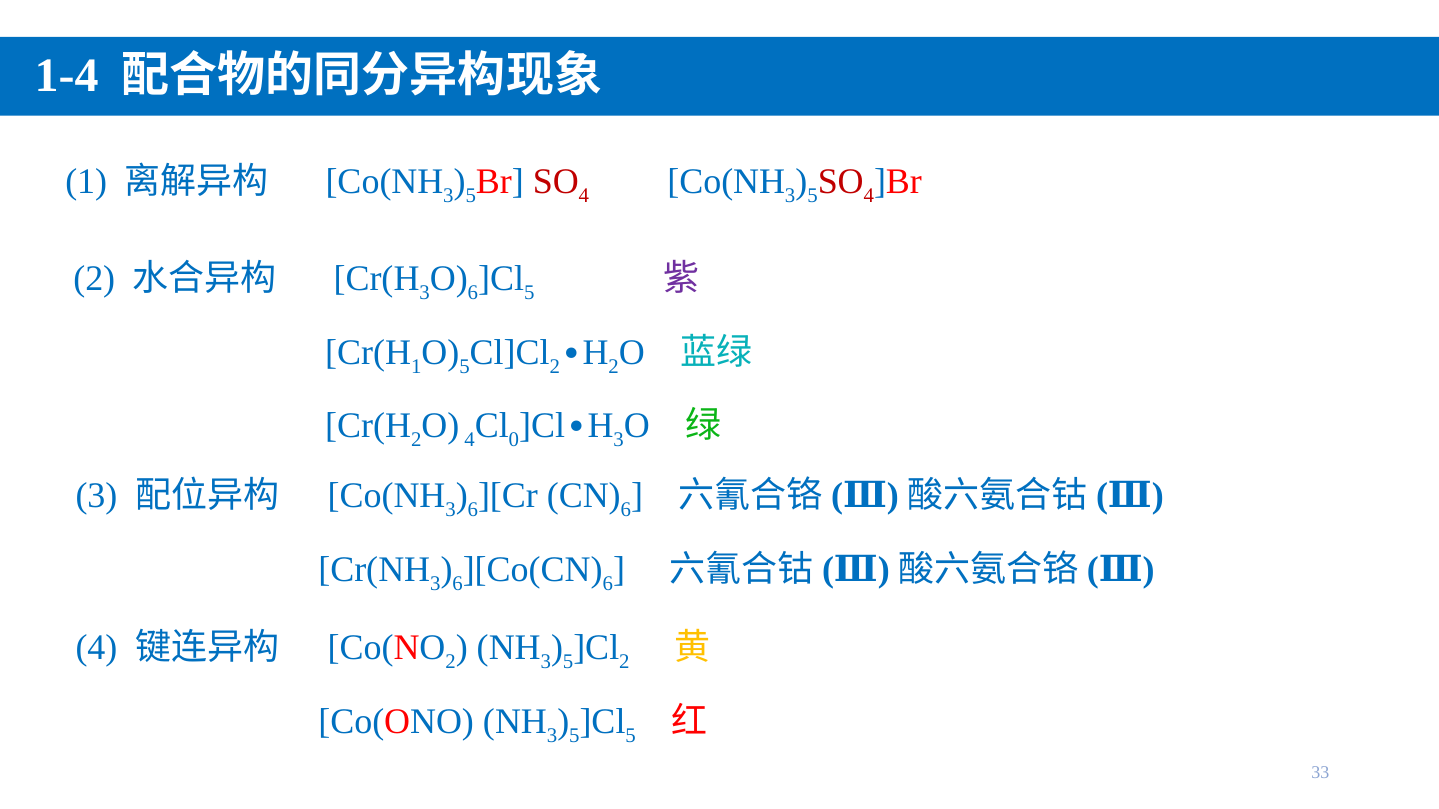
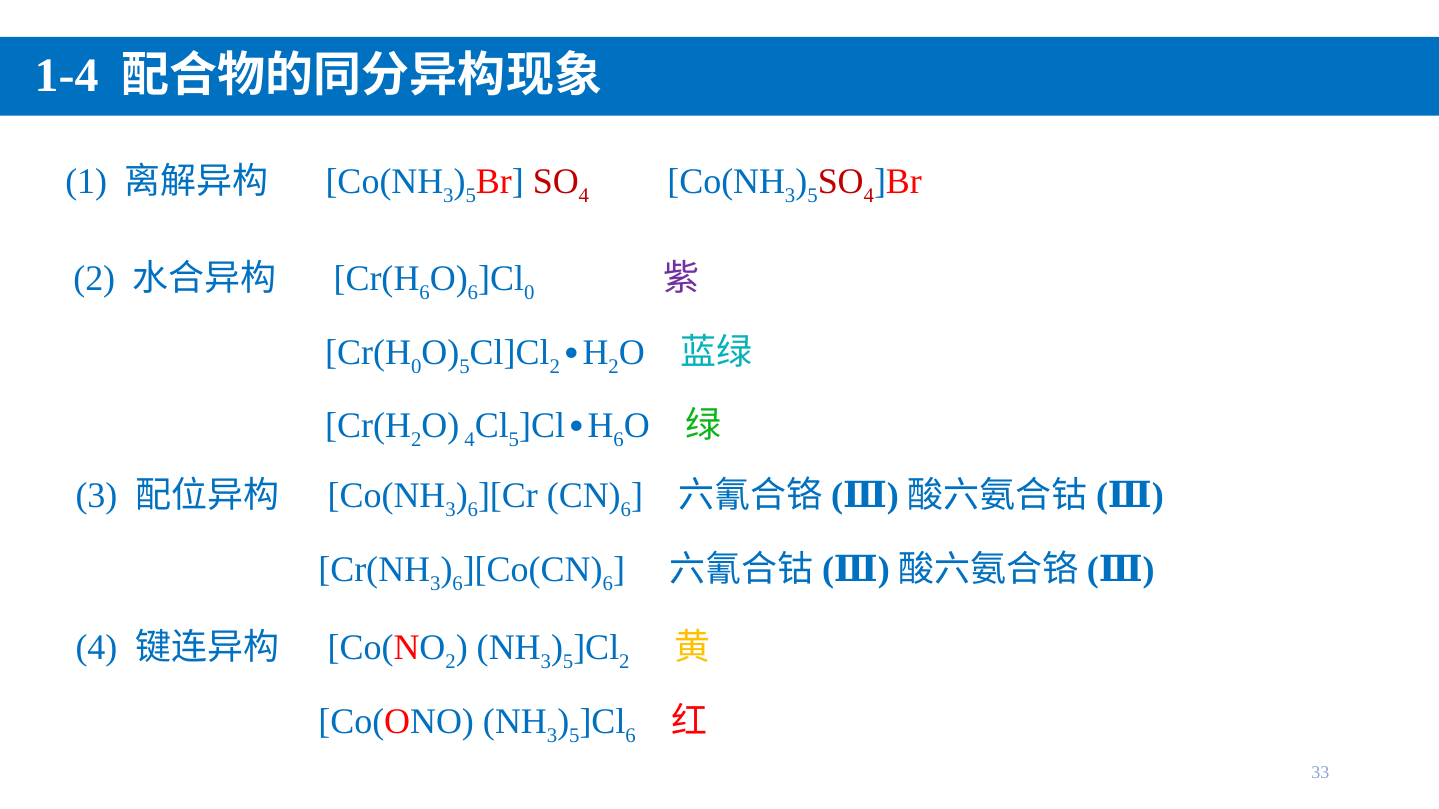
3 at (425, 293): 3 -> 6
5 at (529, 293): 5 -> 0
1 at (416, 367): 1 -> 0
0 at (514, 440): 0 -> 5
3 at (619, 440): 3 -> 6
5 at (631, 736): 5 -> 6
